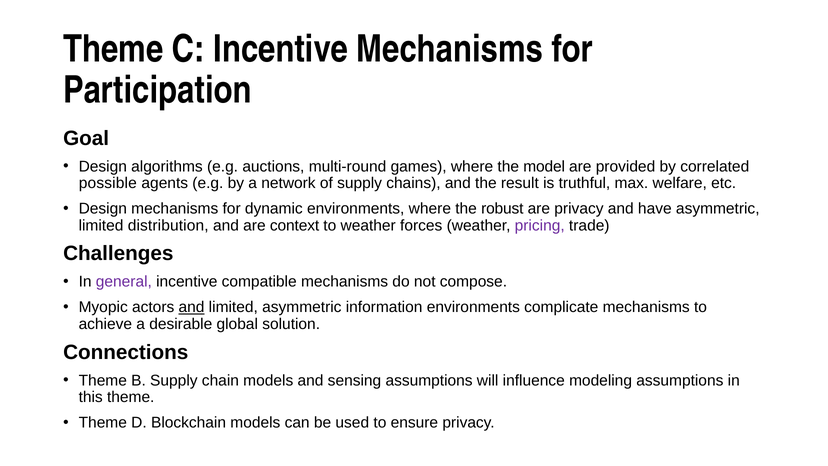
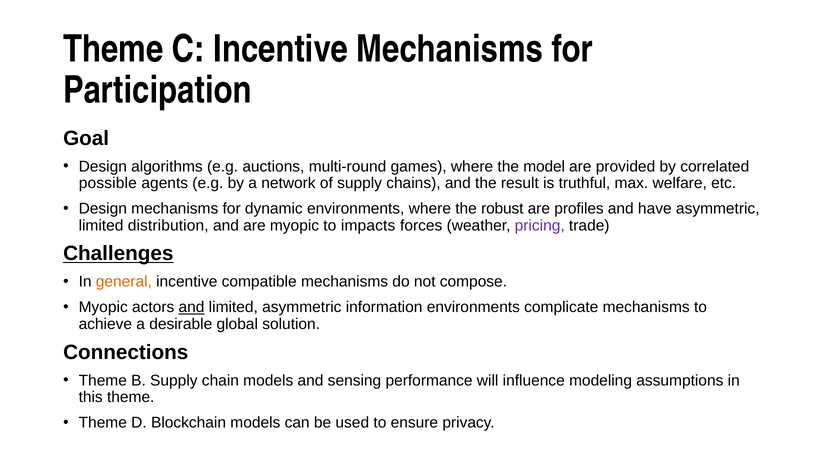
are privacy: privacy -> profiles
are context: context -> myopic
to weather: weather -> impacts
Challenges underline: none -> present
general colour: purple -> orange
sensing assumptions: assumptions -> performance
